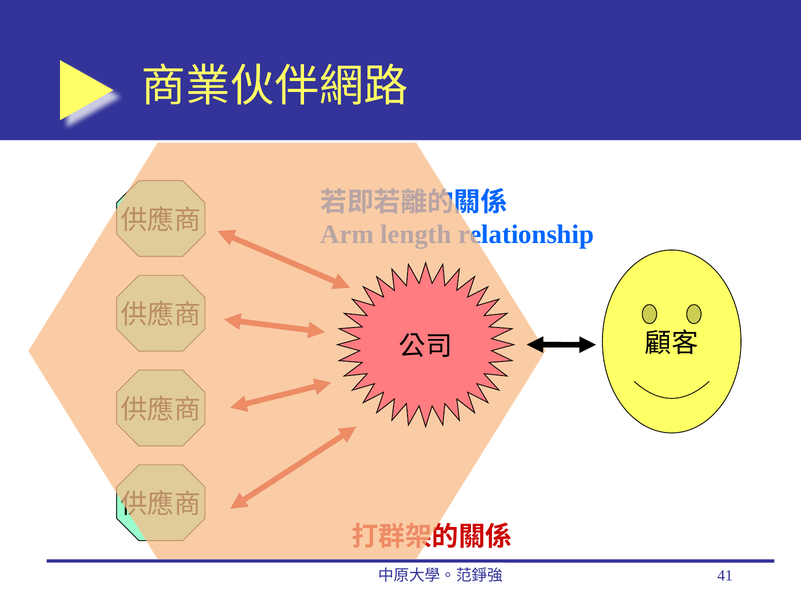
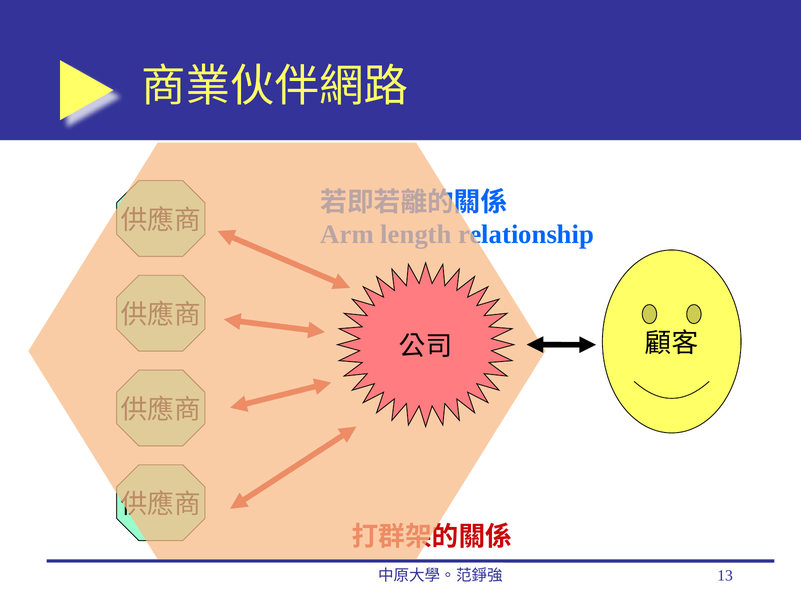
41: 41 -> 13
